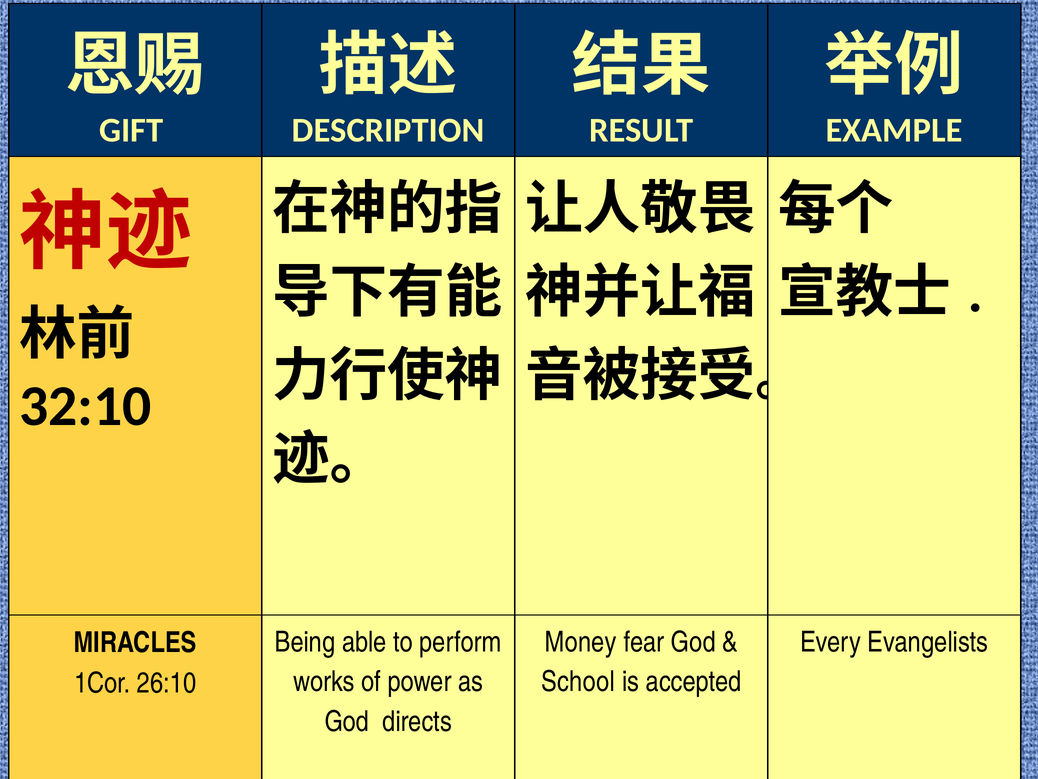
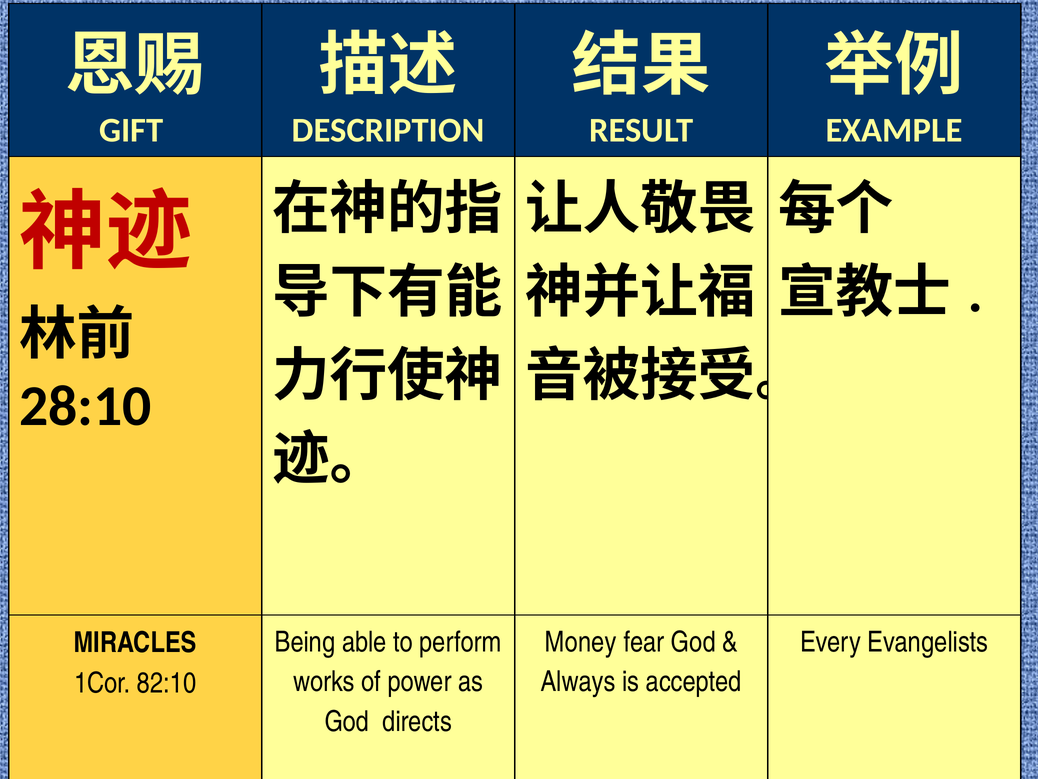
32:10: 32:10 -> 28:10
School: School -> Always
26:10: 26:10 -> 82:10
